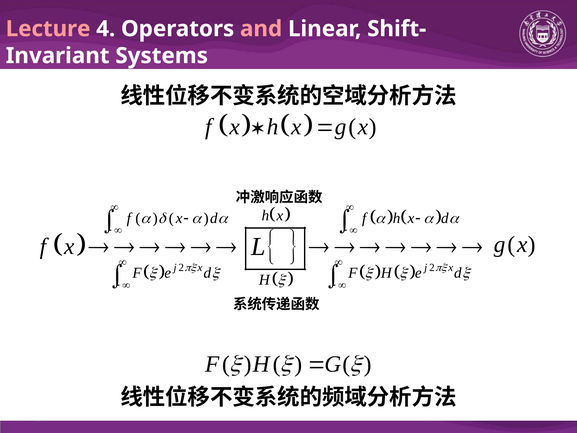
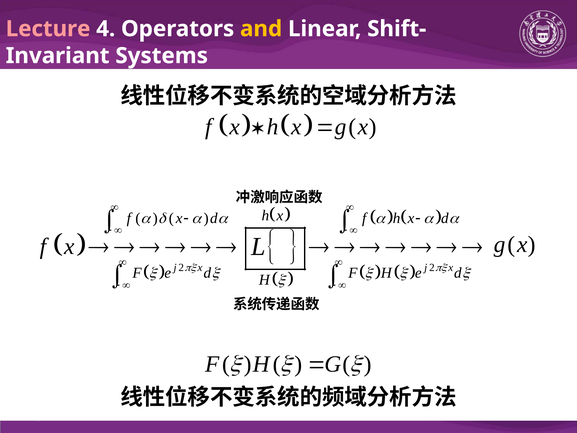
and colour: pink -> yellow
